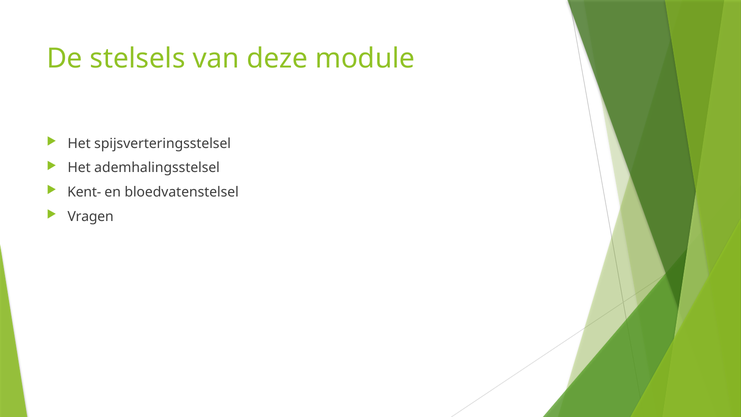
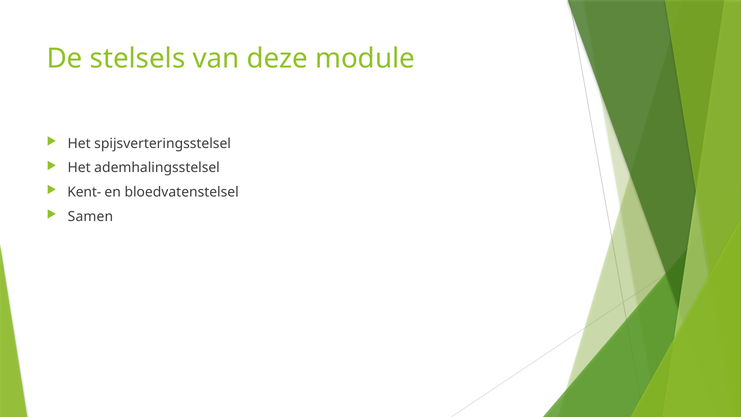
Vragen: Vragen -> Samen
